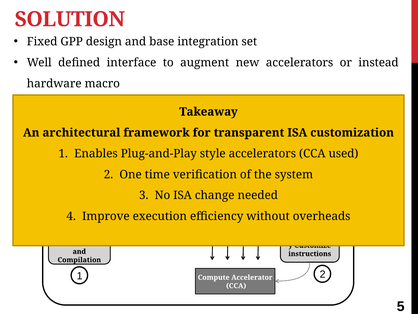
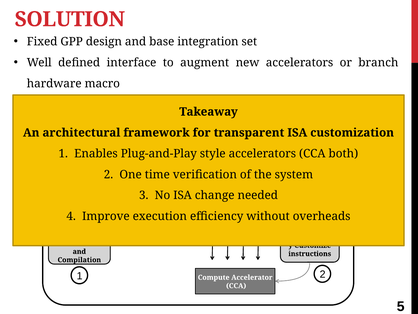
instead: instead -> branch
used: used -> both
